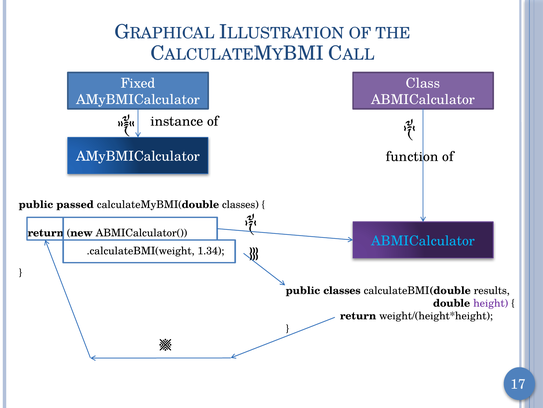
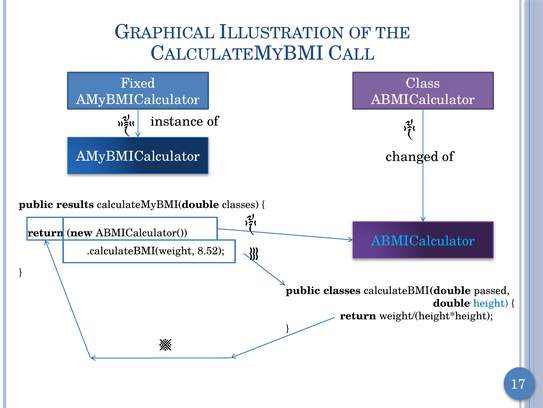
function: function -> changed
passed: passed -> results
1.34: 1.34 -> 8.52
results: results -> passed
height colour: purple -> blue
